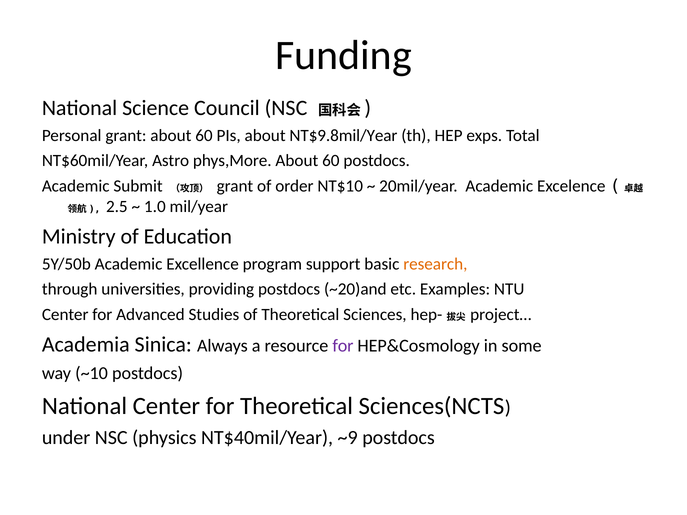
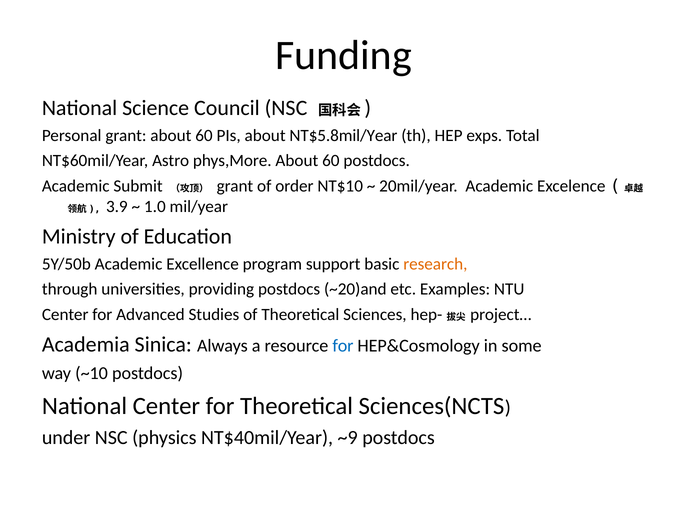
NT$9.8mil/Year: NT$9.8mil/Year -> NT$5.8mil/Year
2.5: 2.5 -> 3.9
for at (343, 346) colour: purple -> blue
